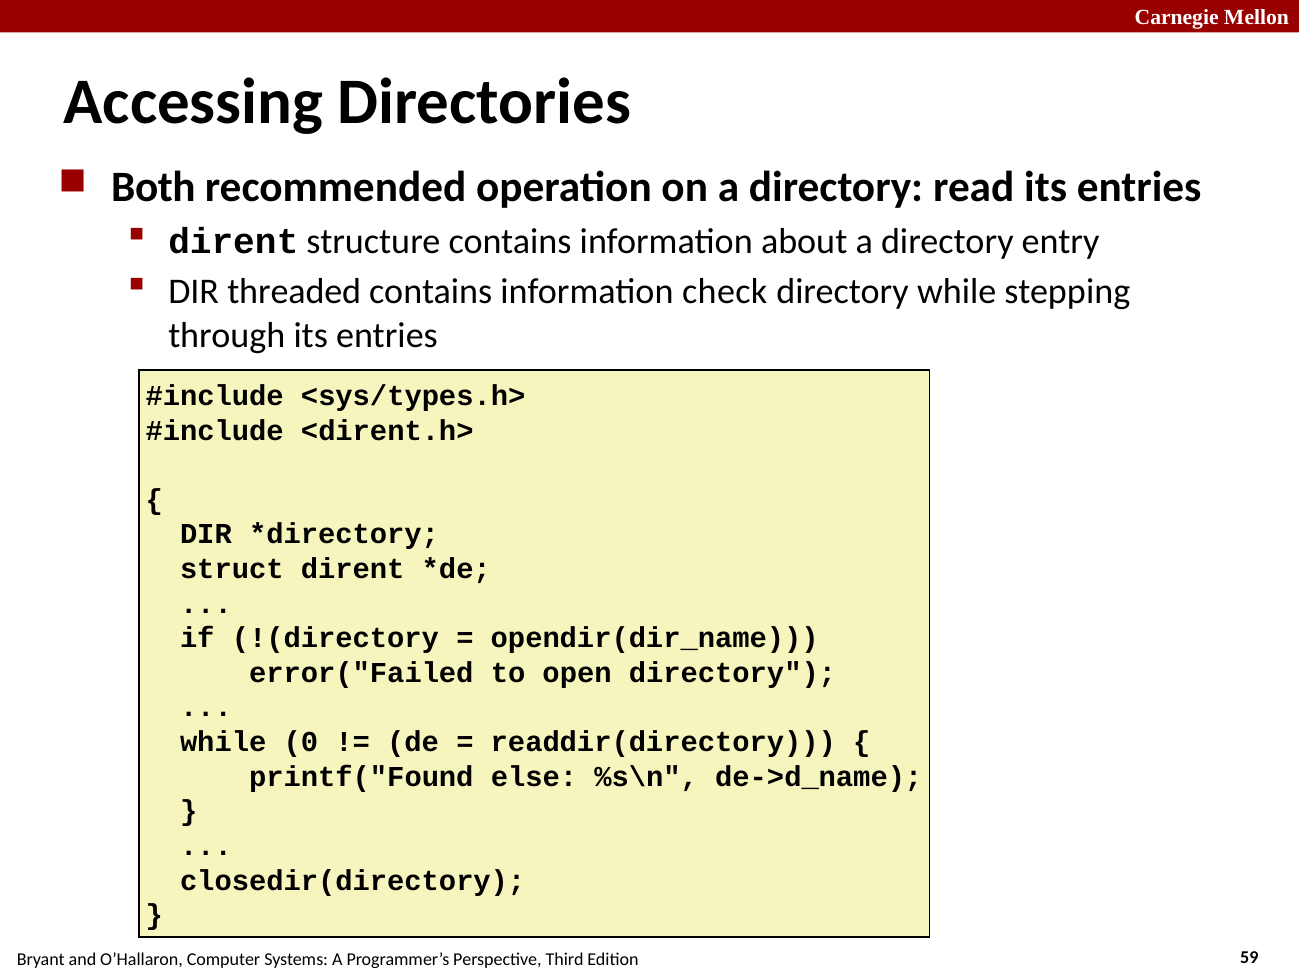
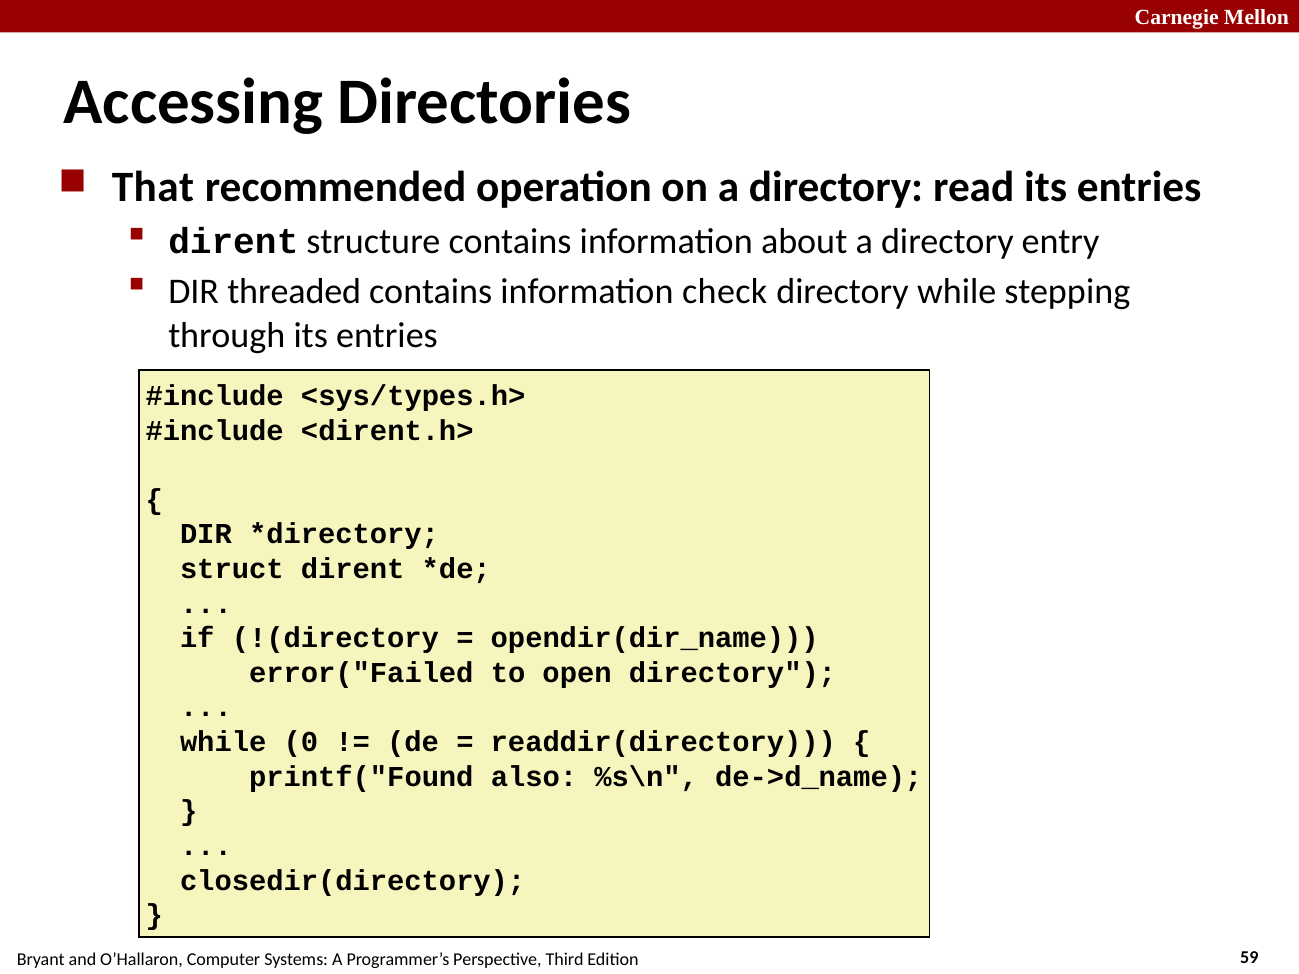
Both: Both -> That
else: else -> also
